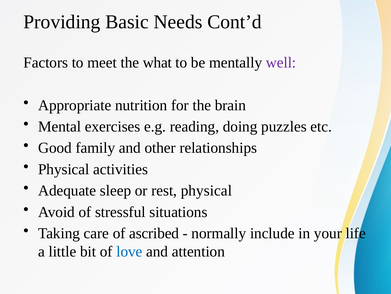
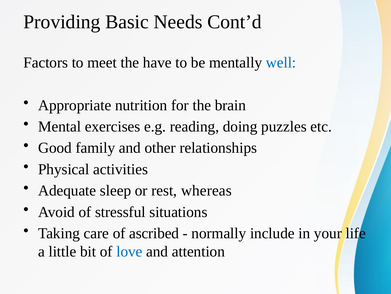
what: what -> have
well colour: purple -> blue
rest physical: physical -> whereas
